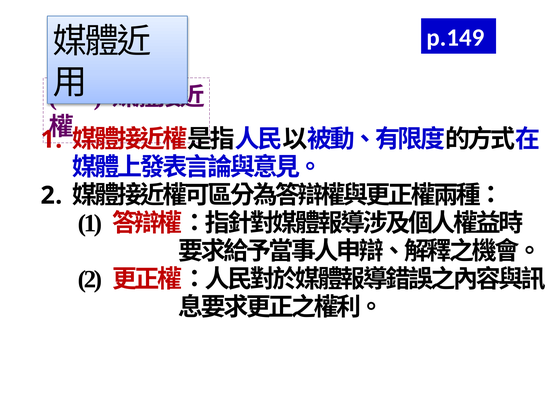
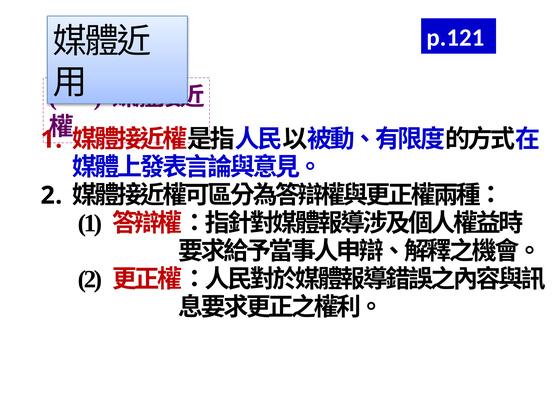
p.149: p.149 -> p.121
